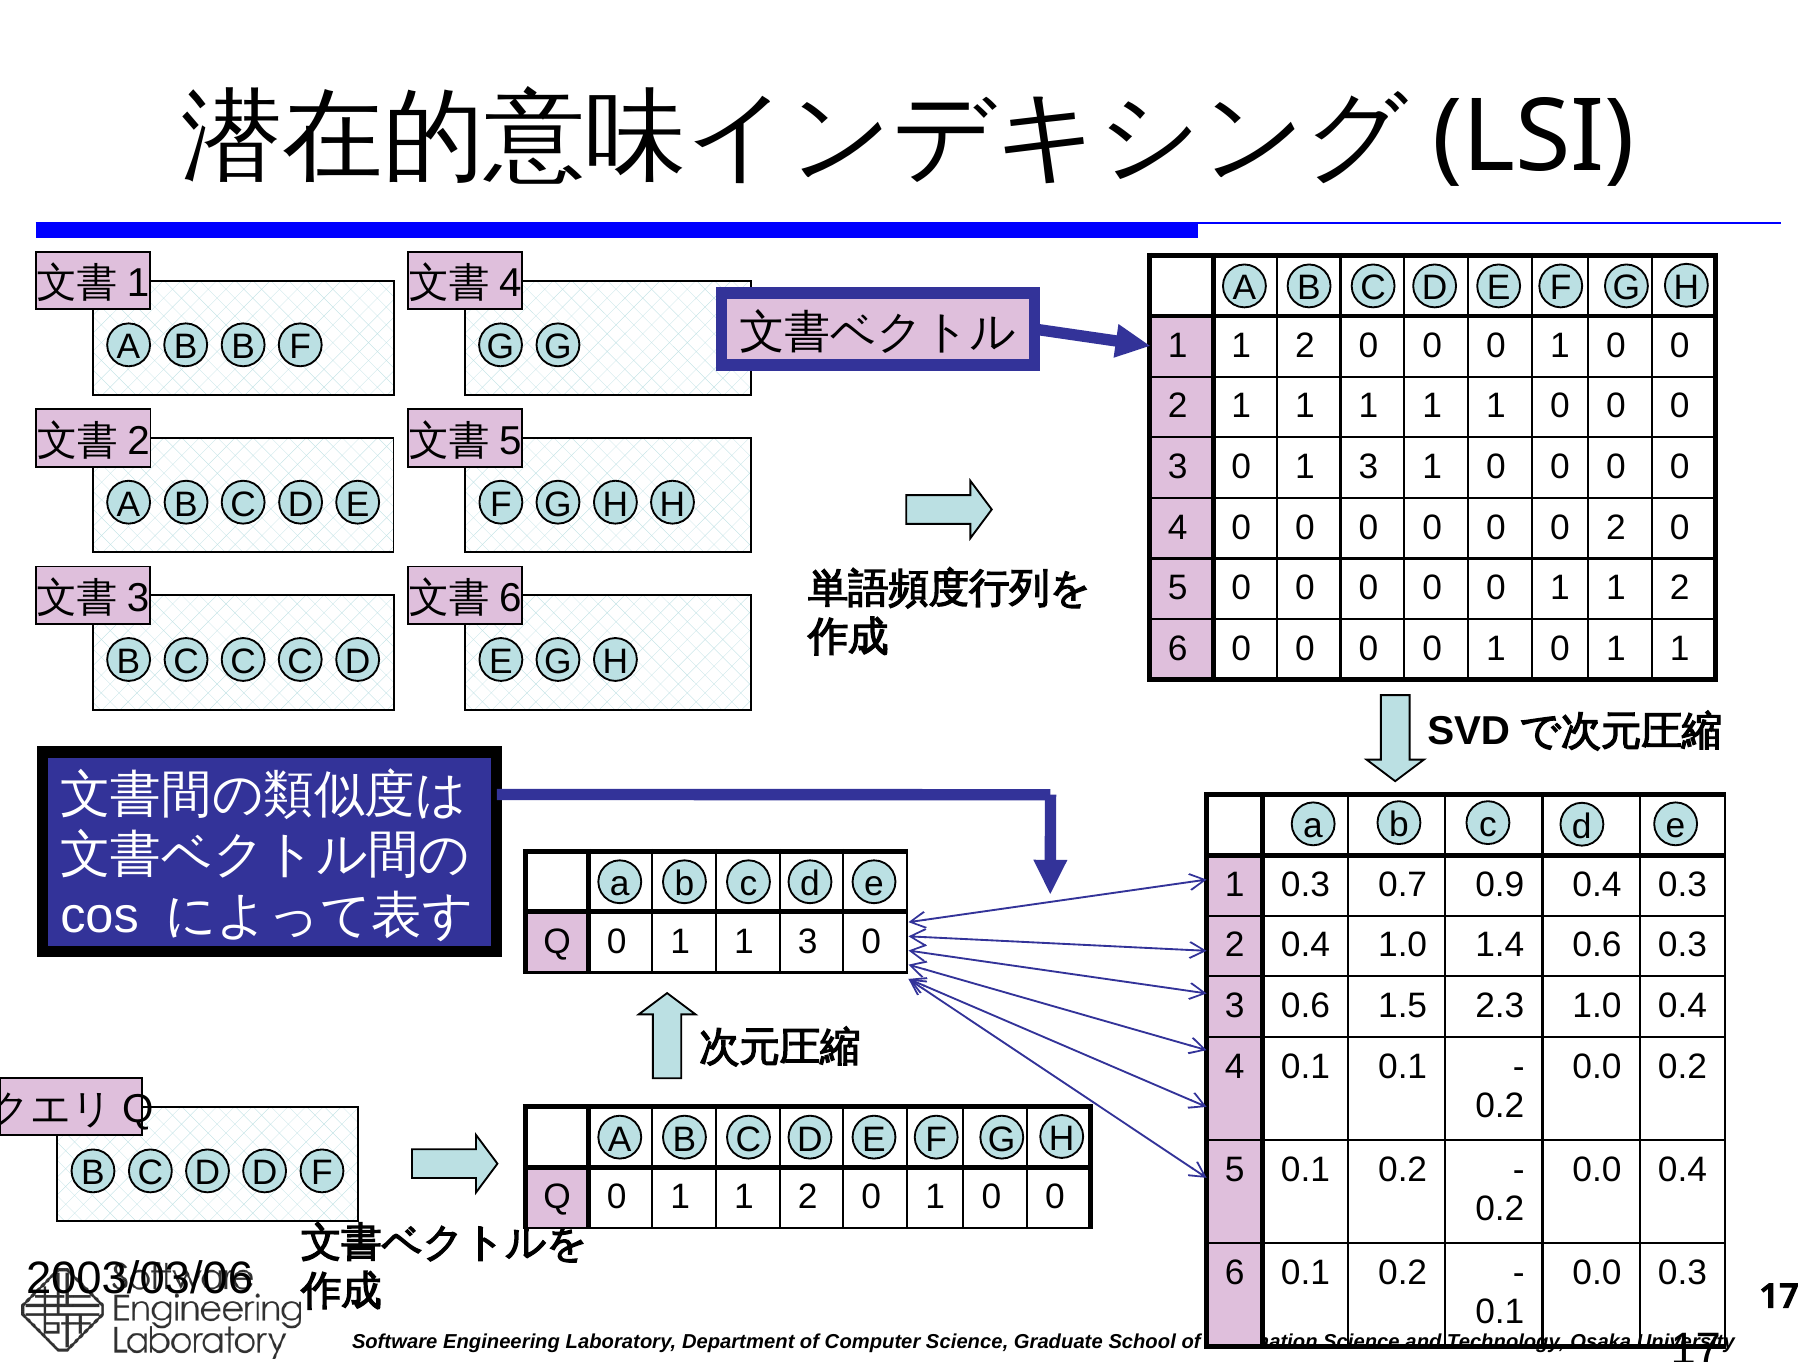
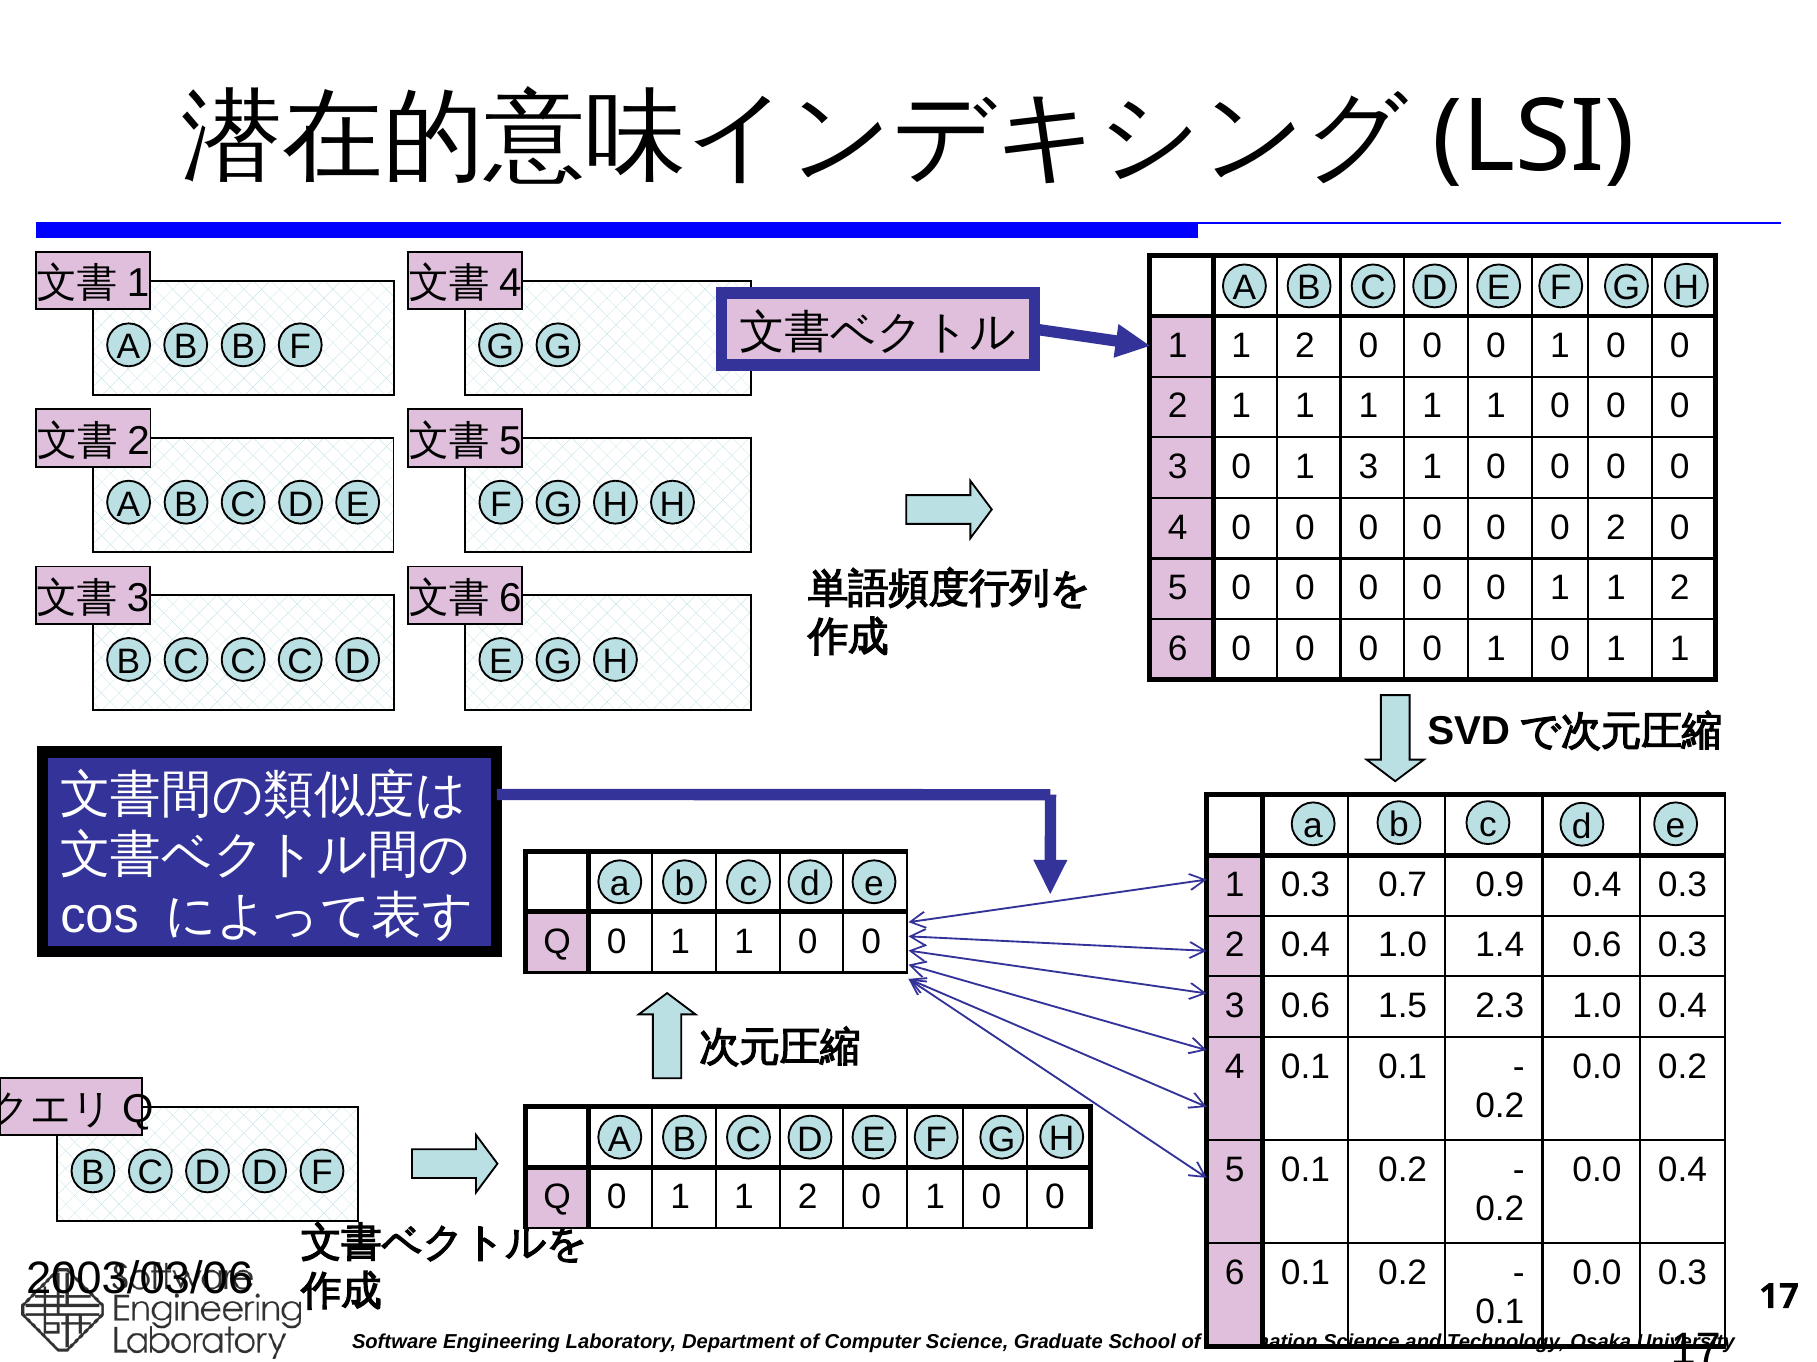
0 1 1 3: 3 -> 0
